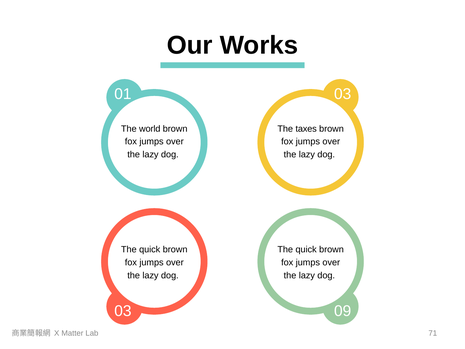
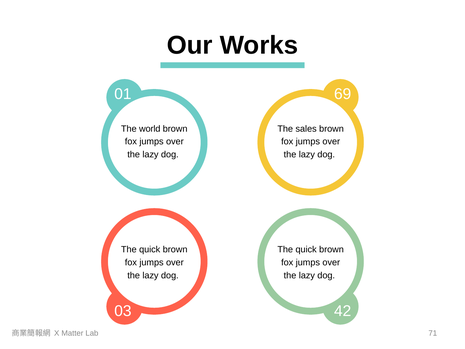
01 03: 03 -> 69
taxes: taxes -> sales
09: 09 -> 42
